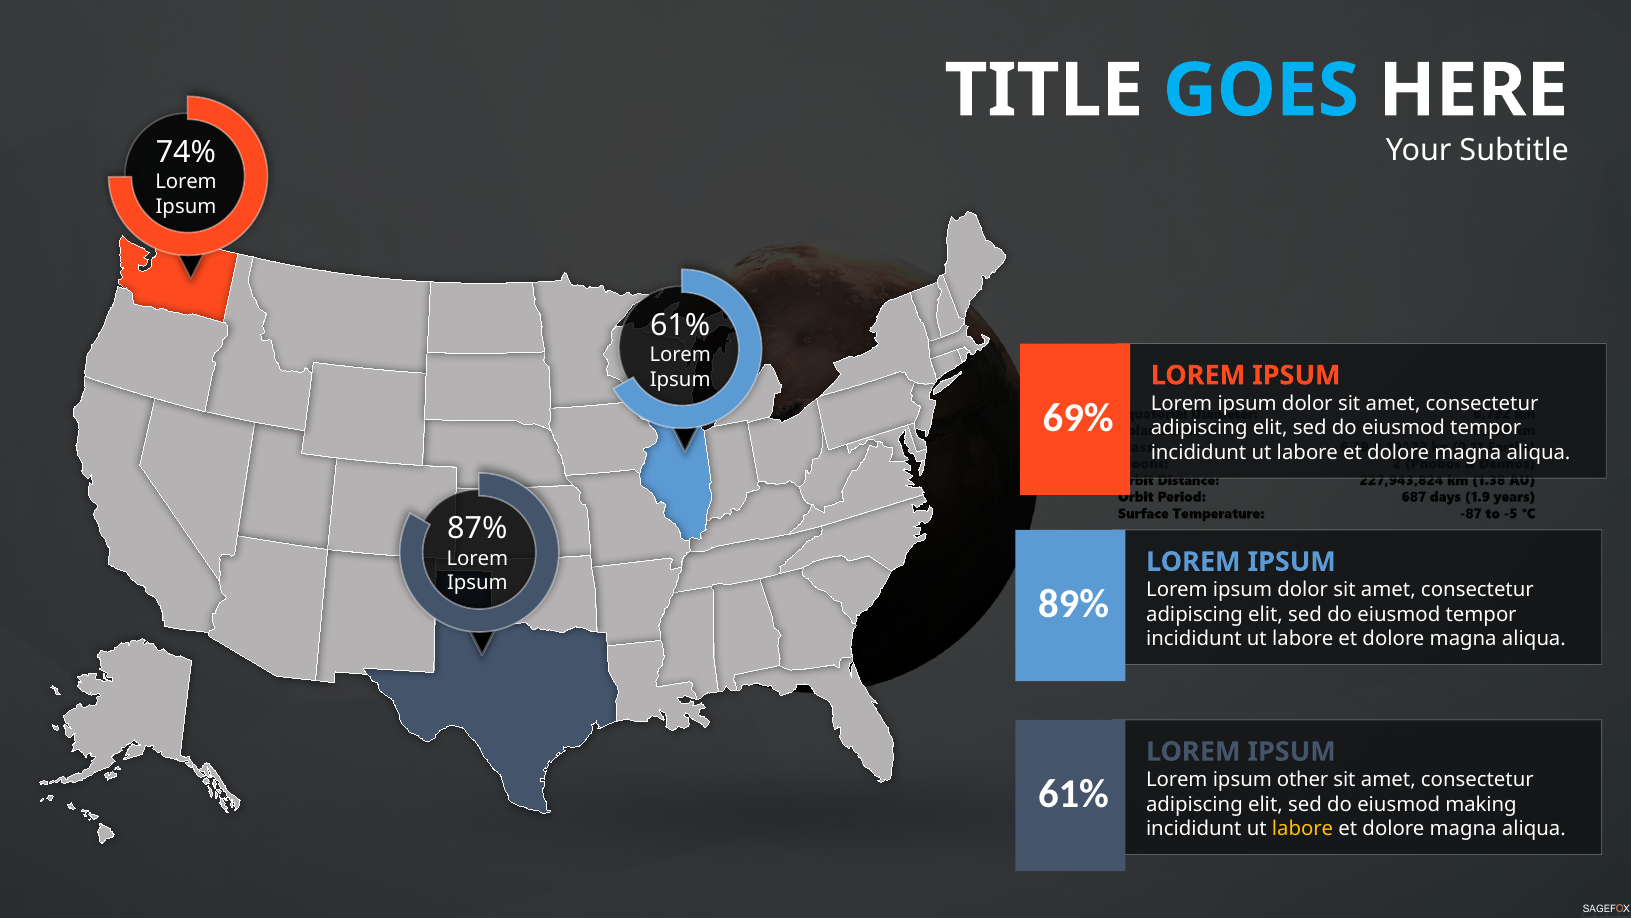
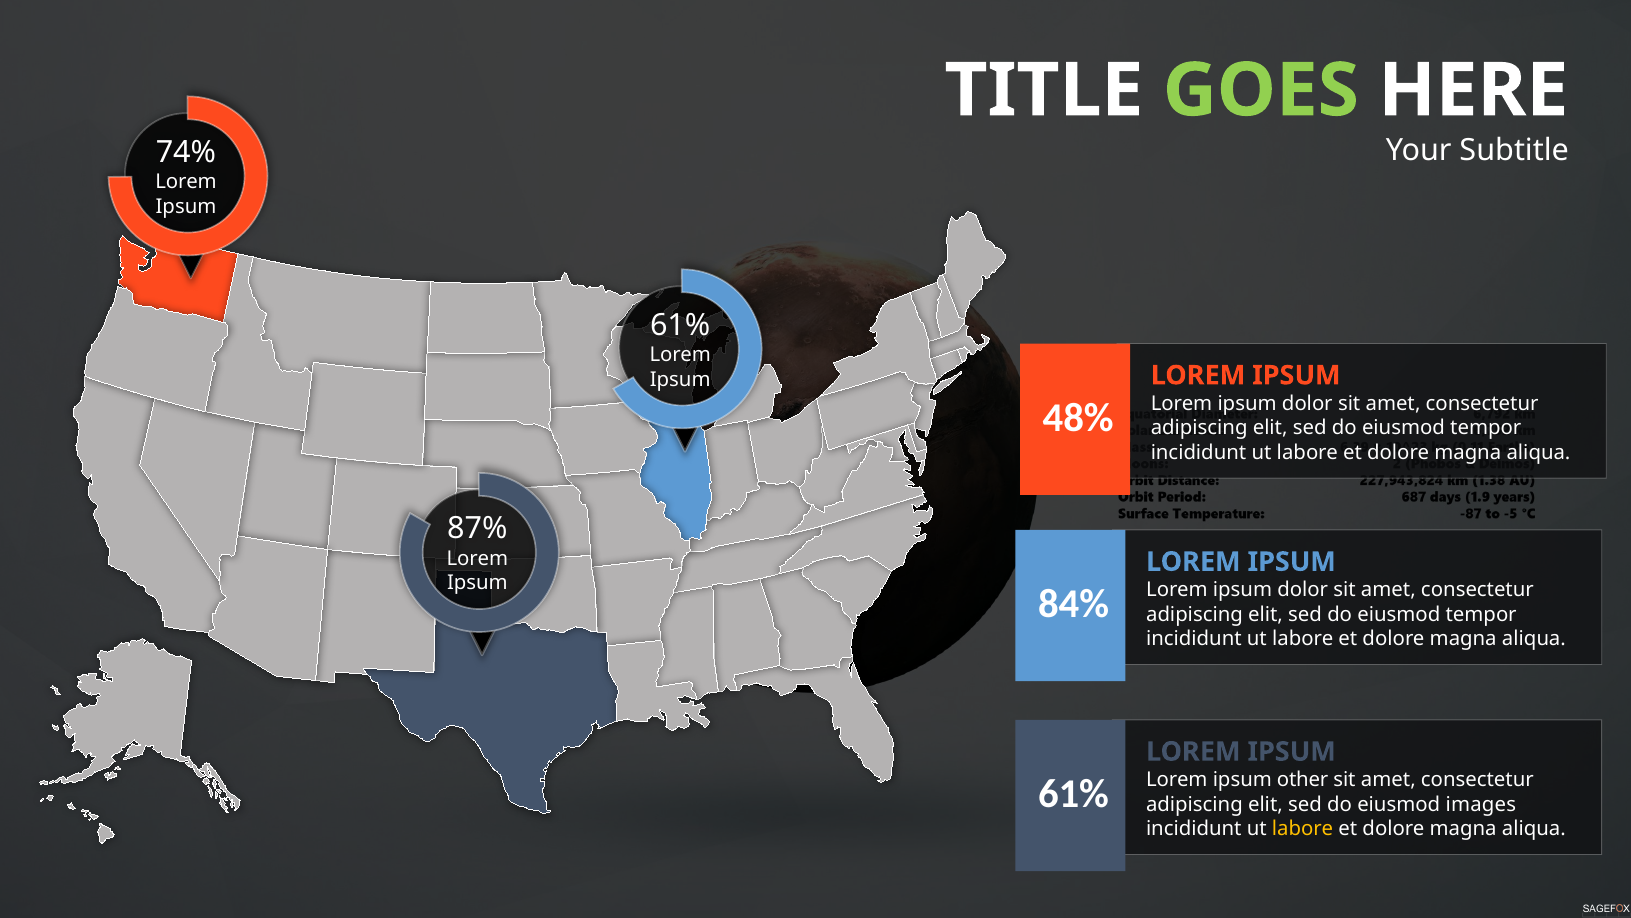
GOES colour: light blue -> light green
69%: 69% -> 48%
89%: 89% -> 84%
making: making -> images
